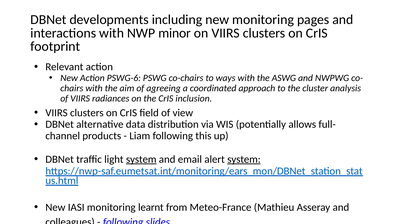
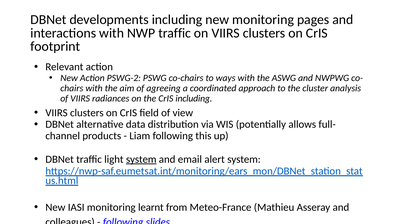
NWP minor: minor -> traffic
PSWG-6: PSWG-6 -> PSWG-2
CrIS inclusion: inclusion -> including
system at (244, 160) underline: present -> none
